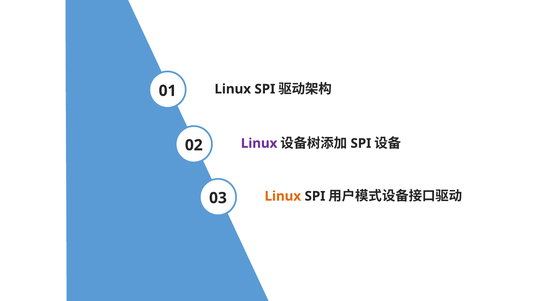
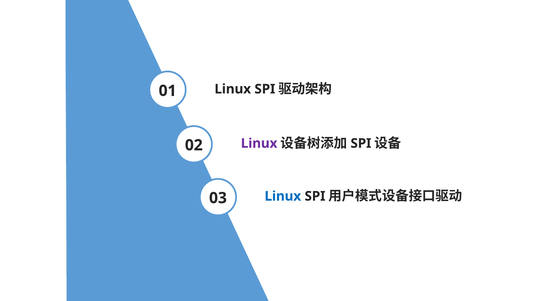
Linux at (283, 196) colour: orange -> blue
